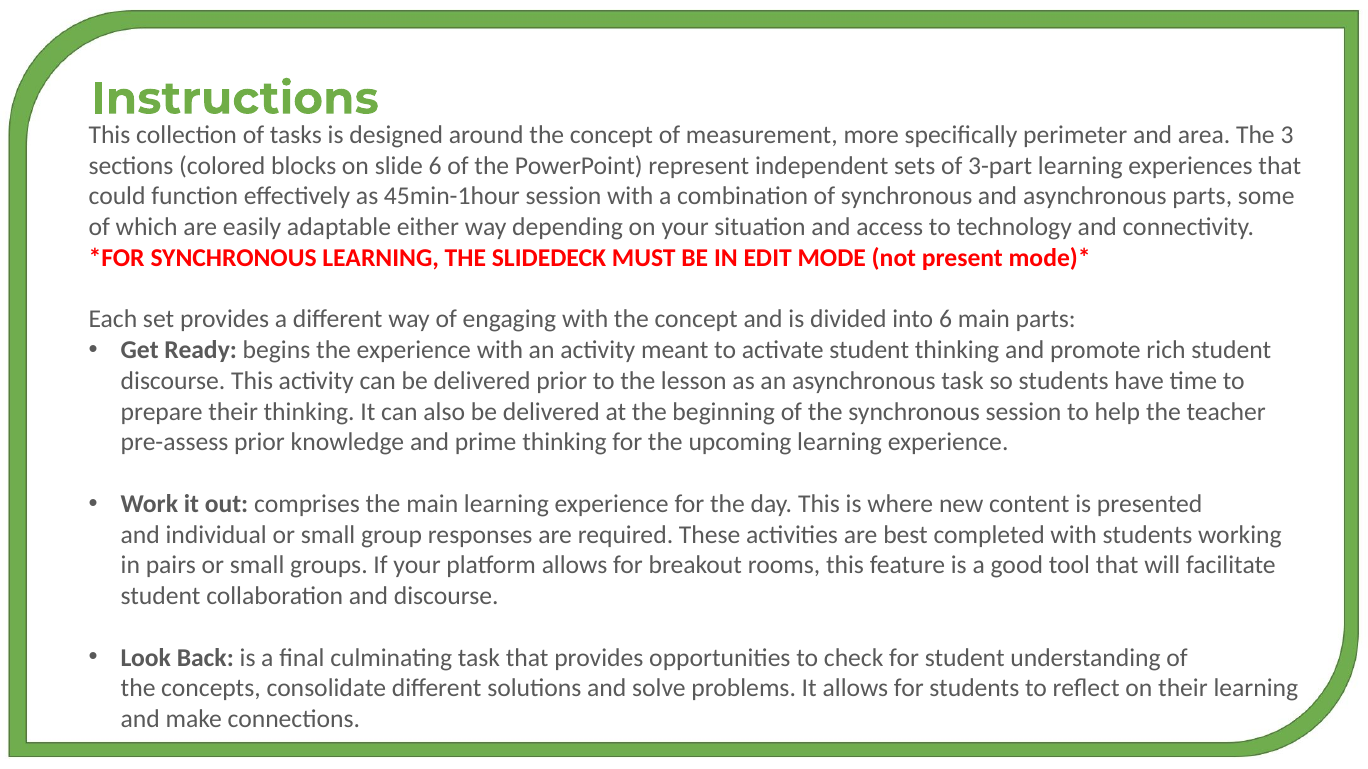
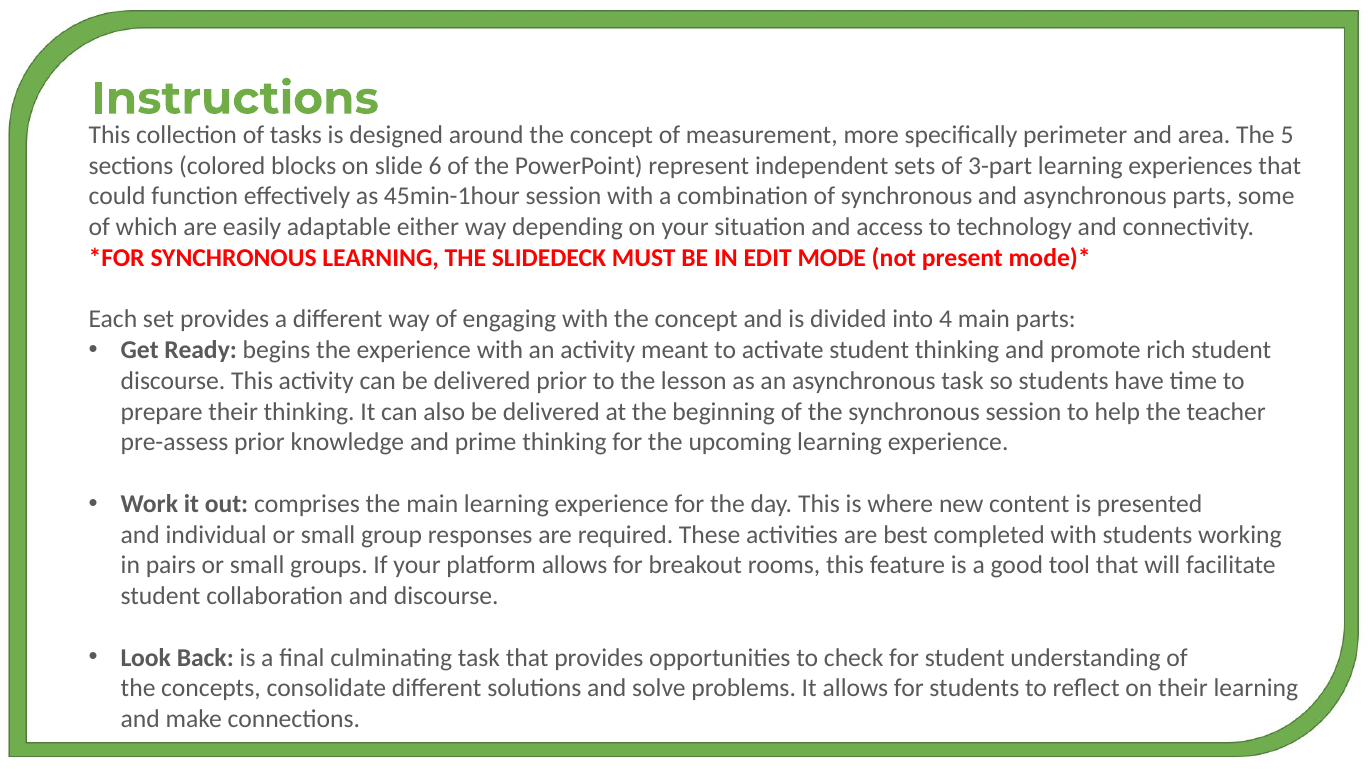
3: 3 -> 5
into 6: 6 -> 4
